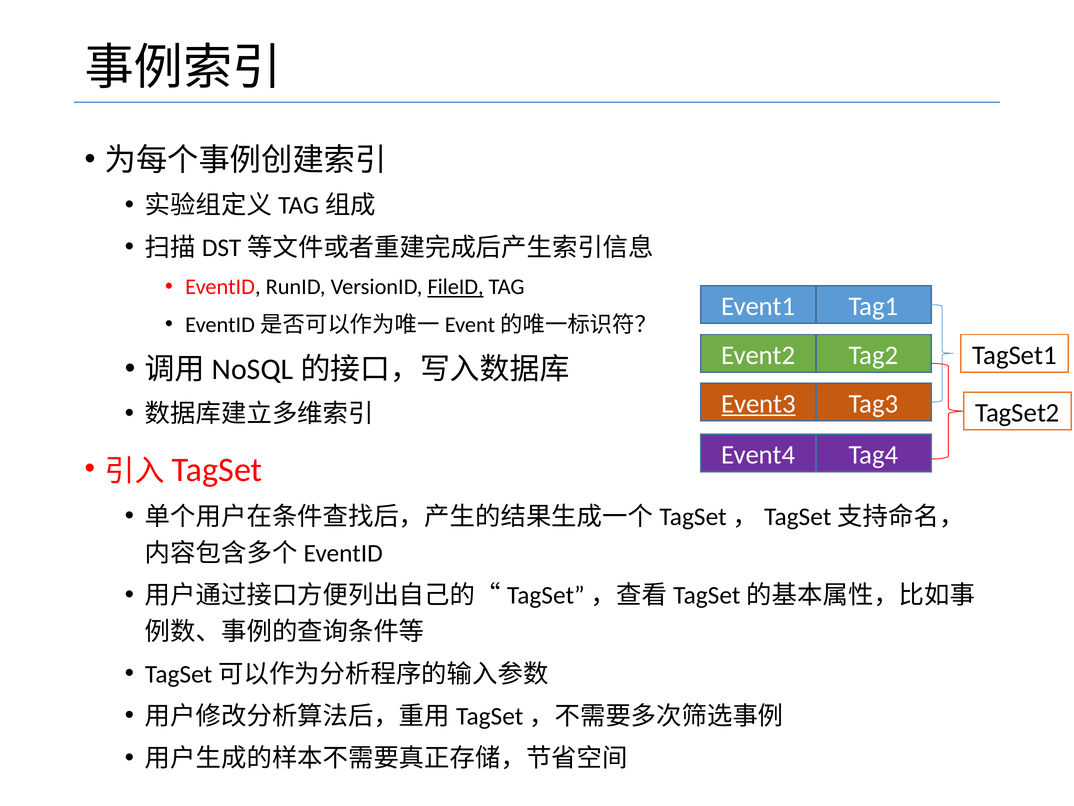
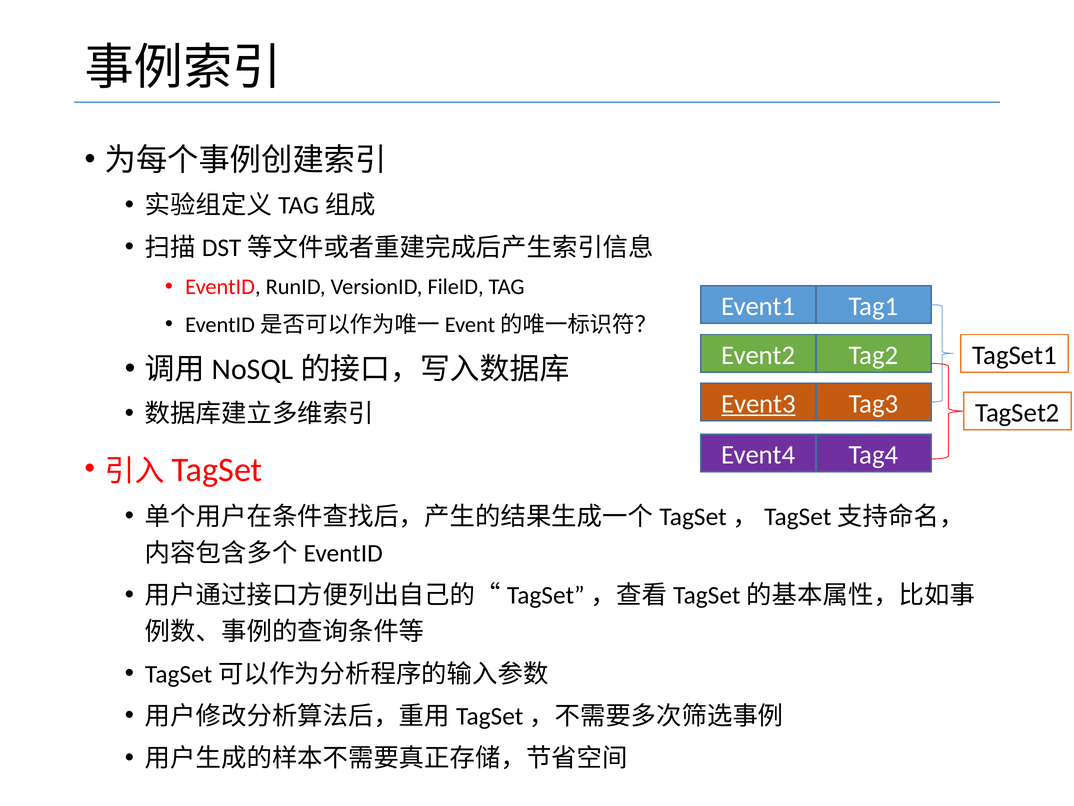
FileID underline: present -> none
